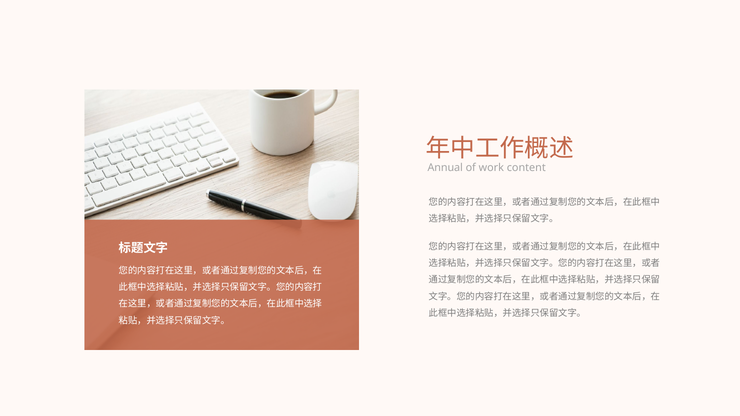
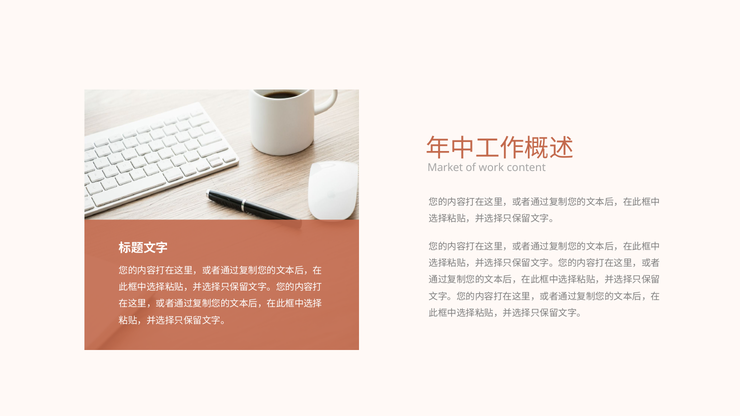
Annual: Annual -> Market
